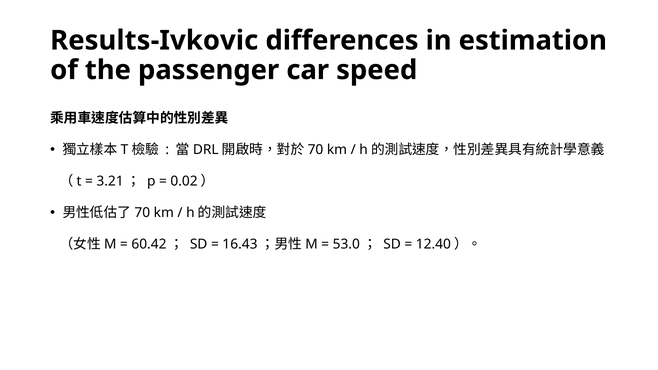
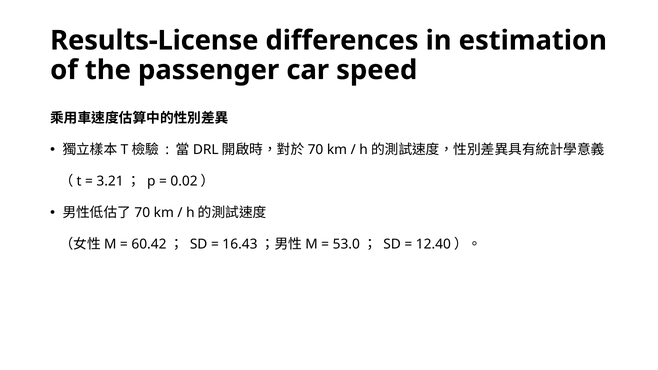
Results-Ivkovic: Results-Ivkovic -> Results-License
